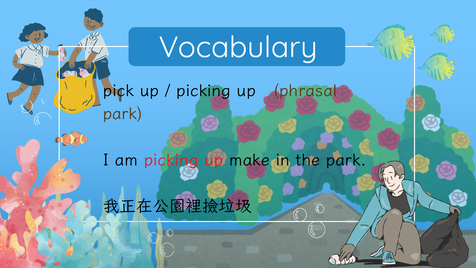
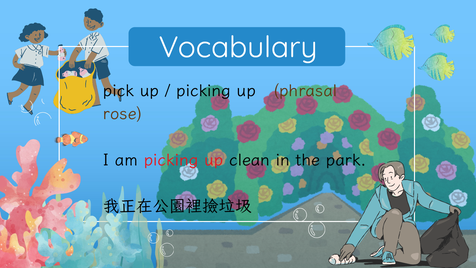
park at (123, 114): park -> rose
make: make -> clean
